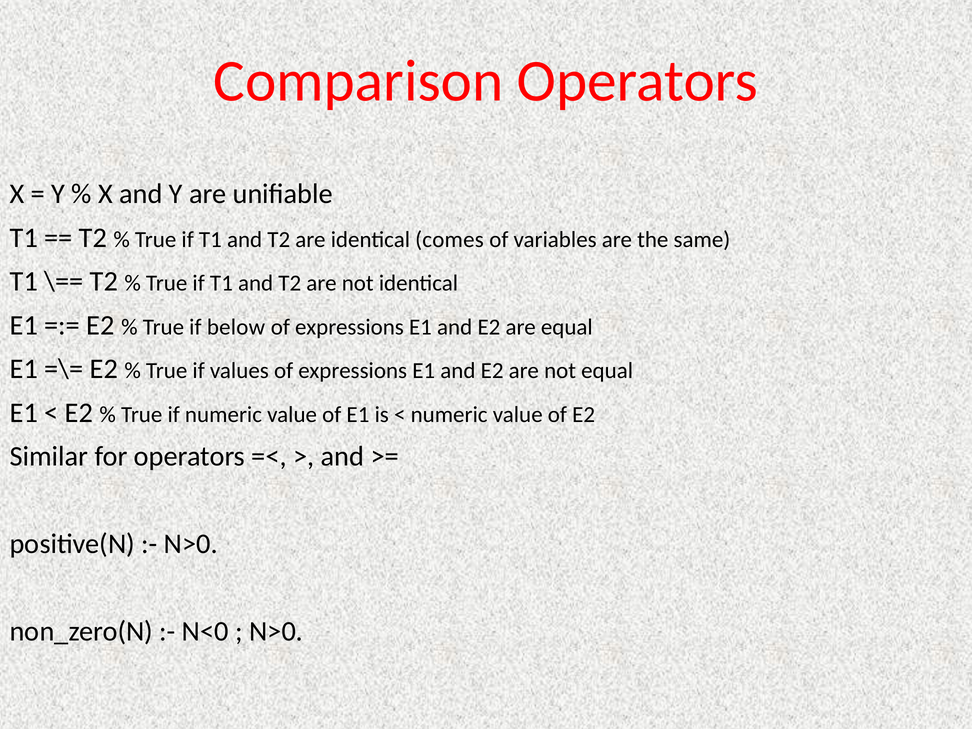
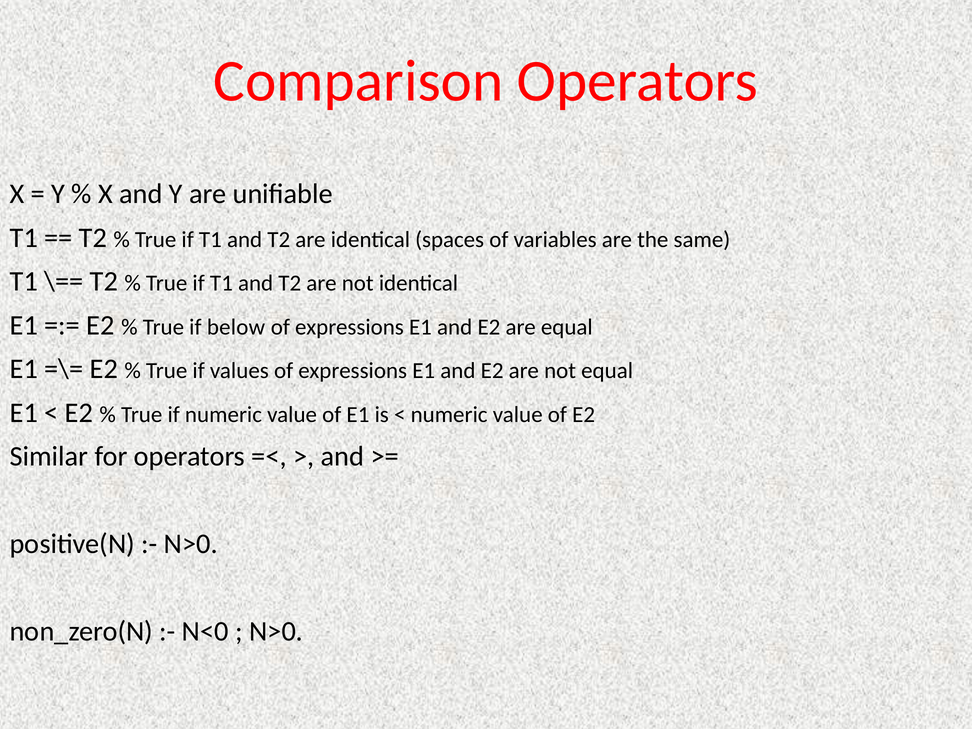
comes: comes -> spaces
